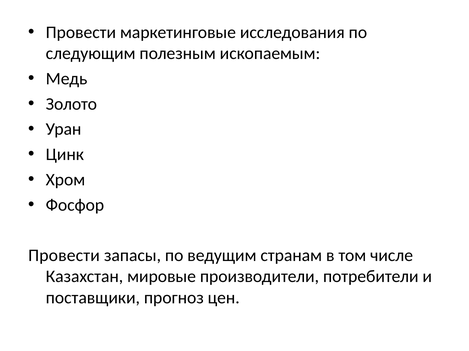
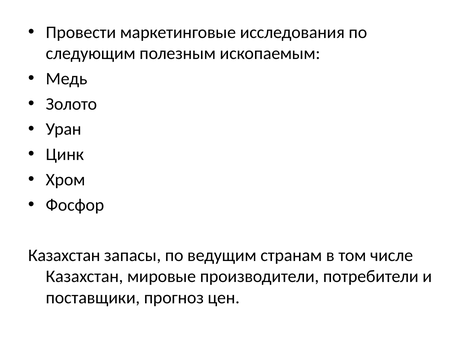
Провести at (64, 256): Провести -> Казахстан
